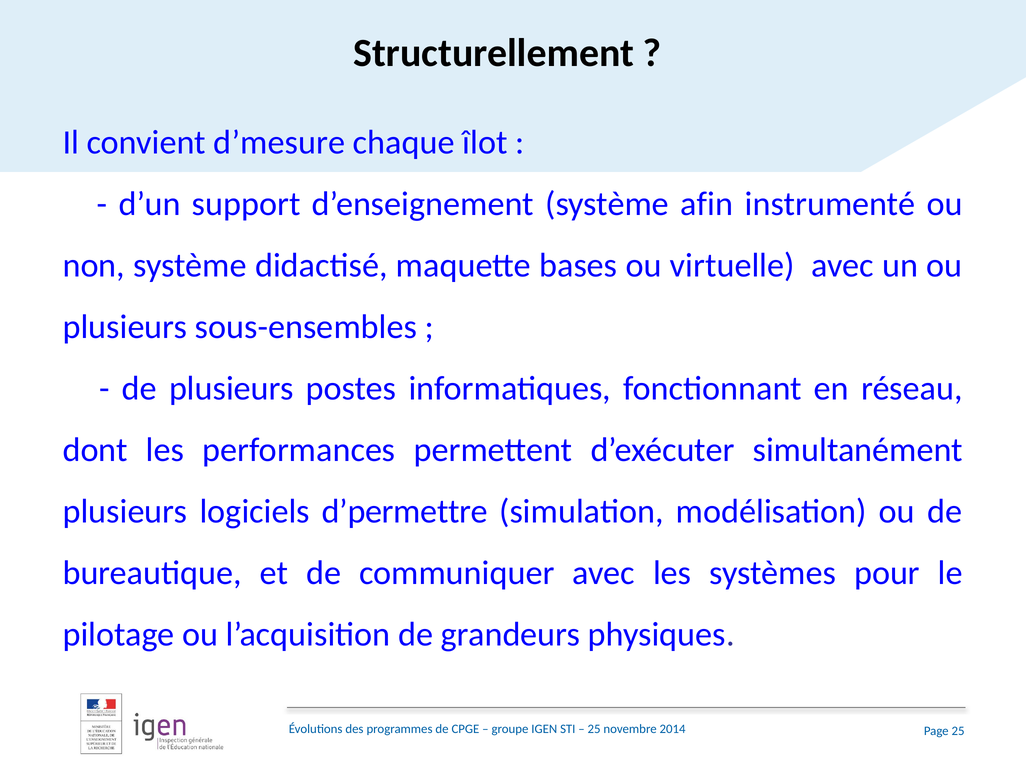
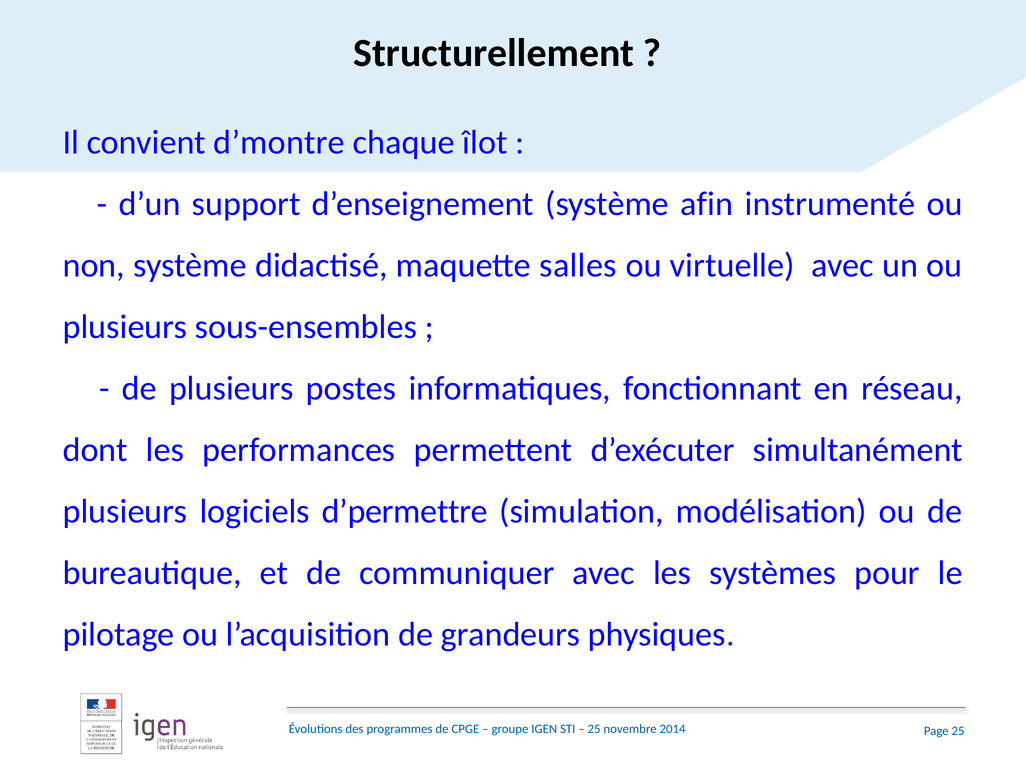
d’mesure: d’mesure -> d’montre
bases: bases -> salles
